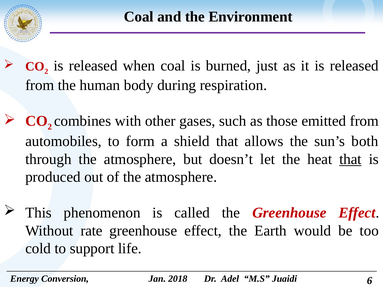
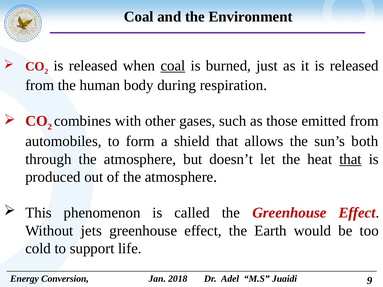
coal at (173, 66) underline: none -> present
rate: rate -> jets
6: 6 -> 9
